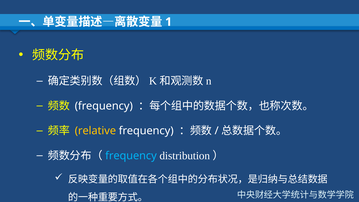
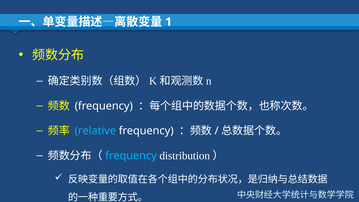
relative colour: yellow -> light blue
